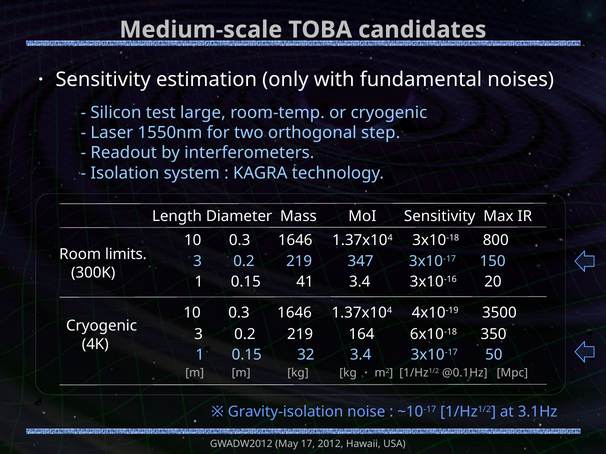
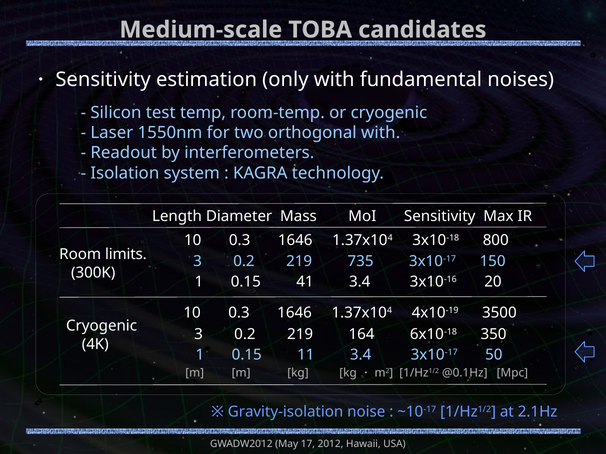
large: large -> temp
orthogonal step: step -> with
347: 347 -> 735
32: 32 -> 11
3.1Hz: 3.1Hz -> 2.1Hz
